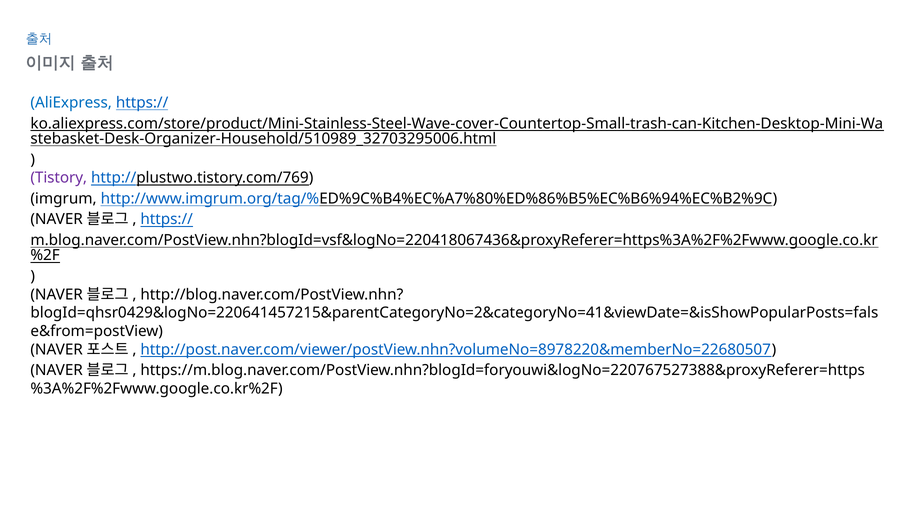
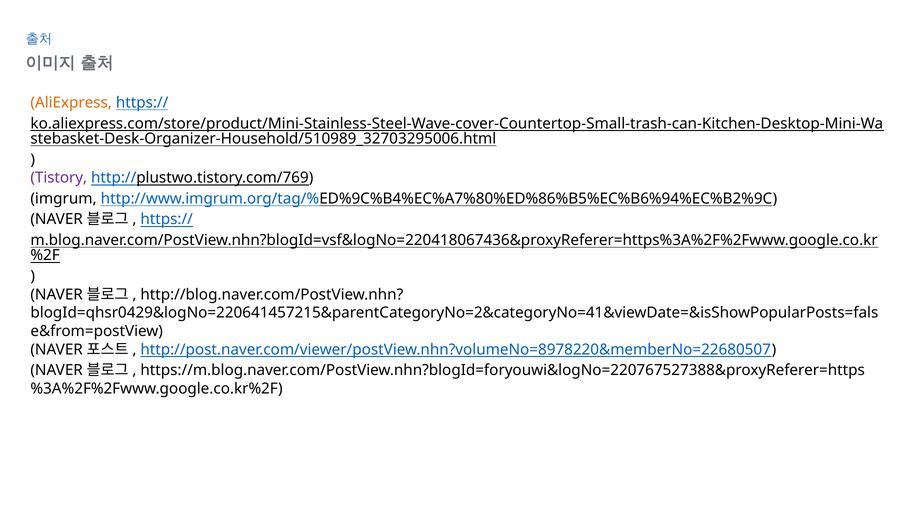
AliExpress colour: blue -> orange
